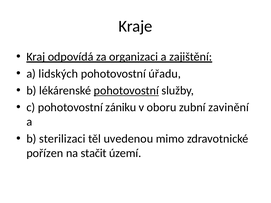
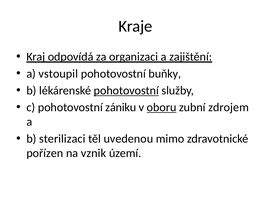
lidských: lidských -> vstoupil
úřadu: úřadu -> buňky
oboru underline: none -> present
zavinění: zavinění -> zdrojem
stačit: stačit -> vznik
